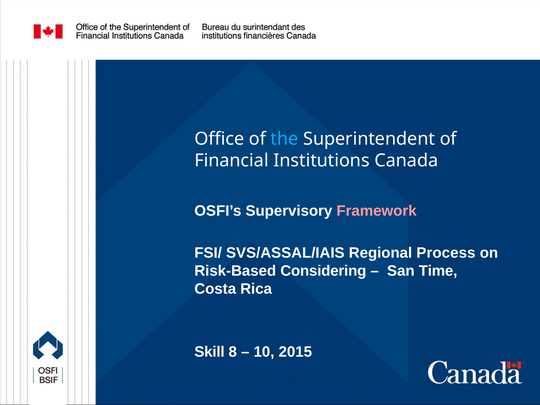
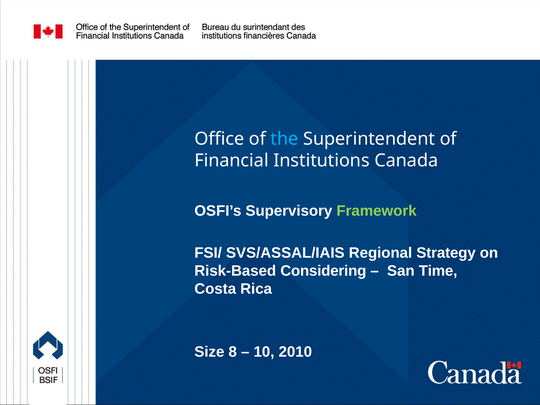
Framework colour: pink -> light green
Process: Process -> Strategy
Skill: Skill -> Size
2015: 2015 -> 2010
